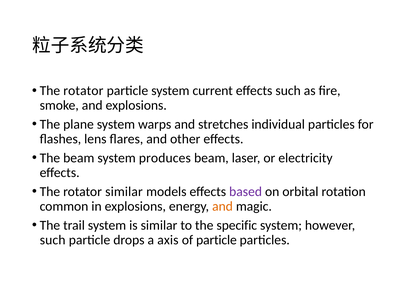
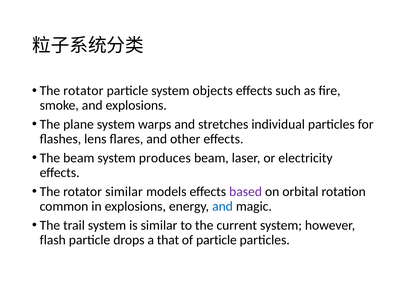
current: current -> objects
and at (222, 206) colour: orange -> blue
specific: specific -> current
such at (53, 239): such -> flash
axis: axis -> that
